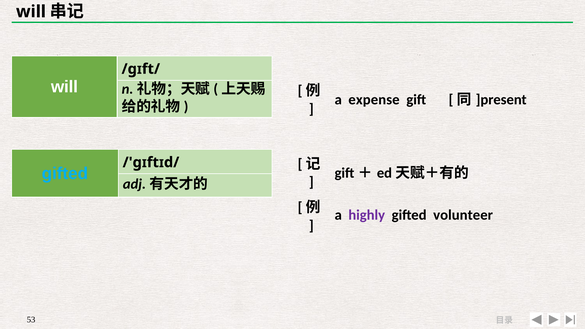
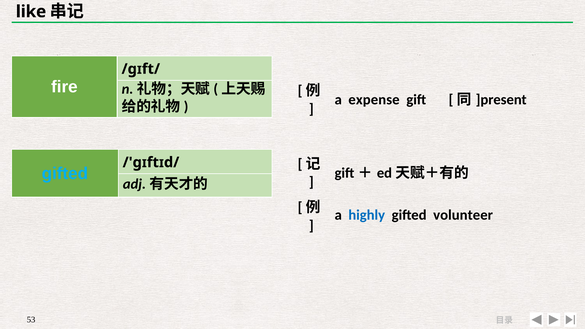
will at (31, 12): will -> like
will at (64, 87): will -> fire
highly colour: purple -> blue
